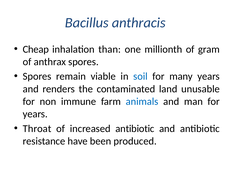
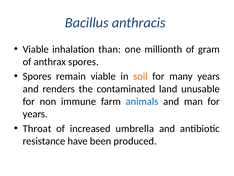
Cheap at (36, 49): Cheap -> Viable
soil colour: blue -> orange
increased antibiotic: antibiotic -> umbrella
